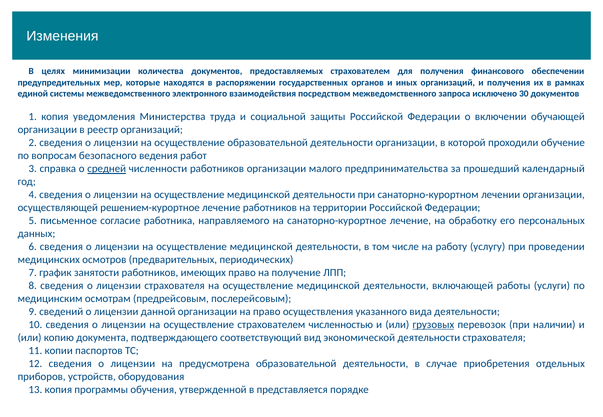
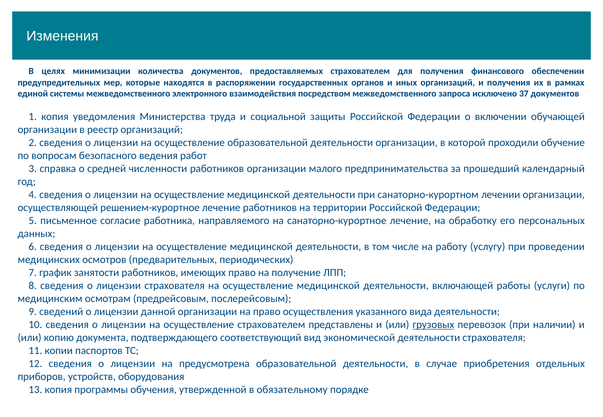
30: 30 -> 37
средней underline: present -> none
численностью: численностью -> представлены
представляется: представляется -> обязательному
